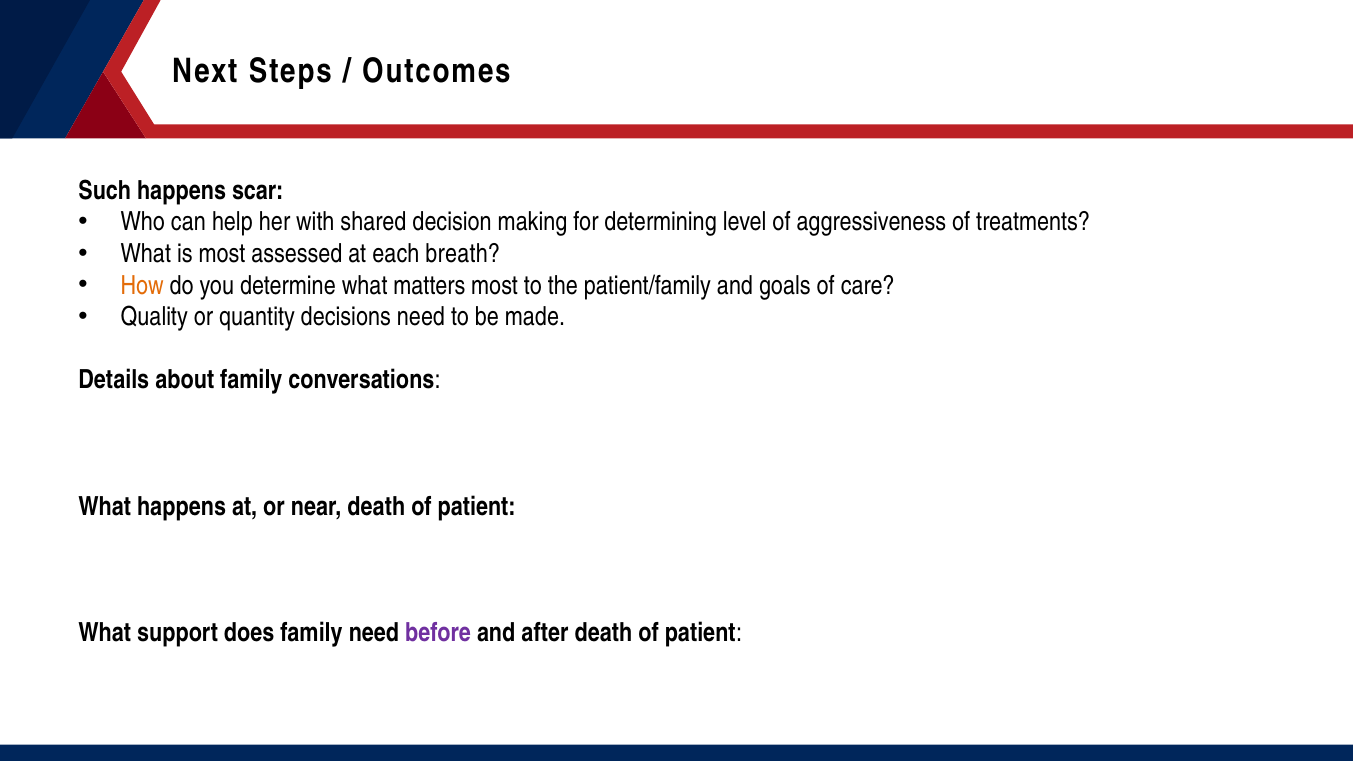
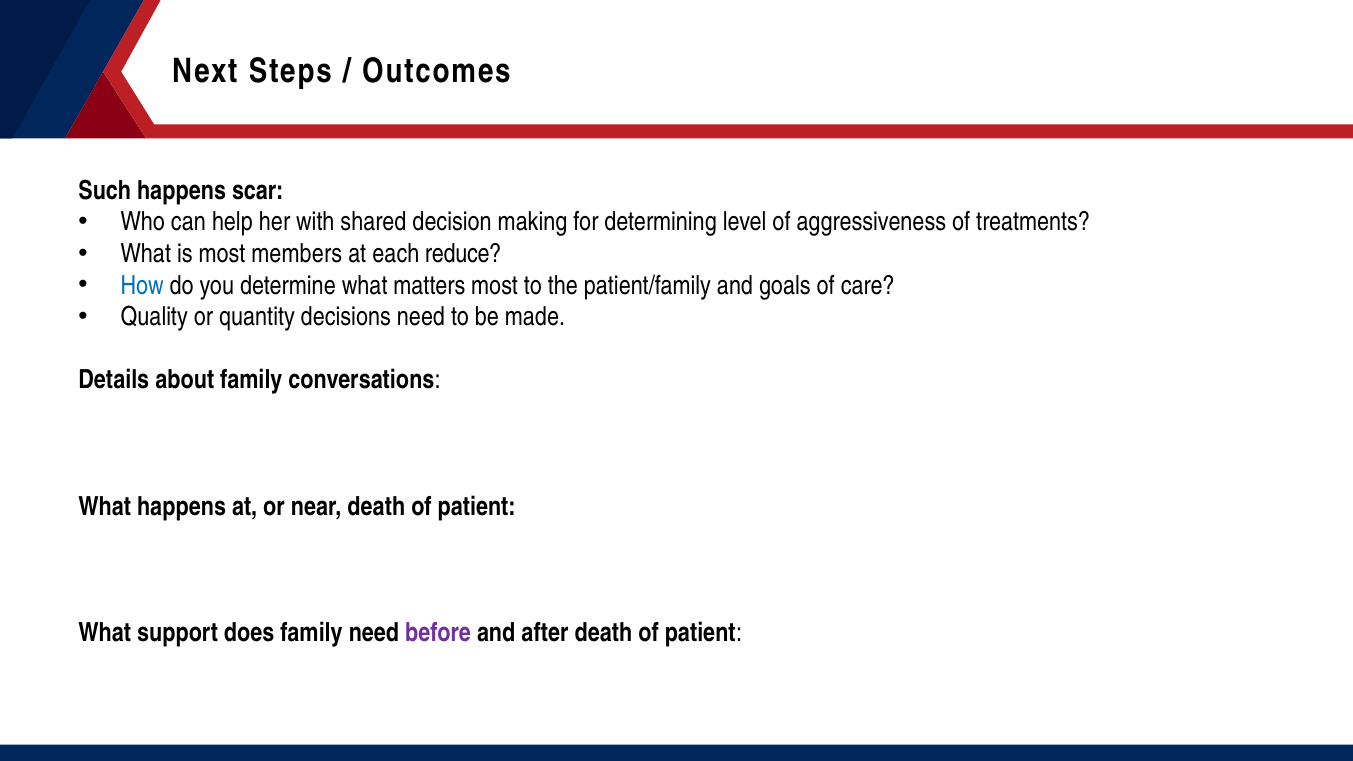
assessed: assessed -> members
breath: breath -> reduce
How colour: orange -> blue
